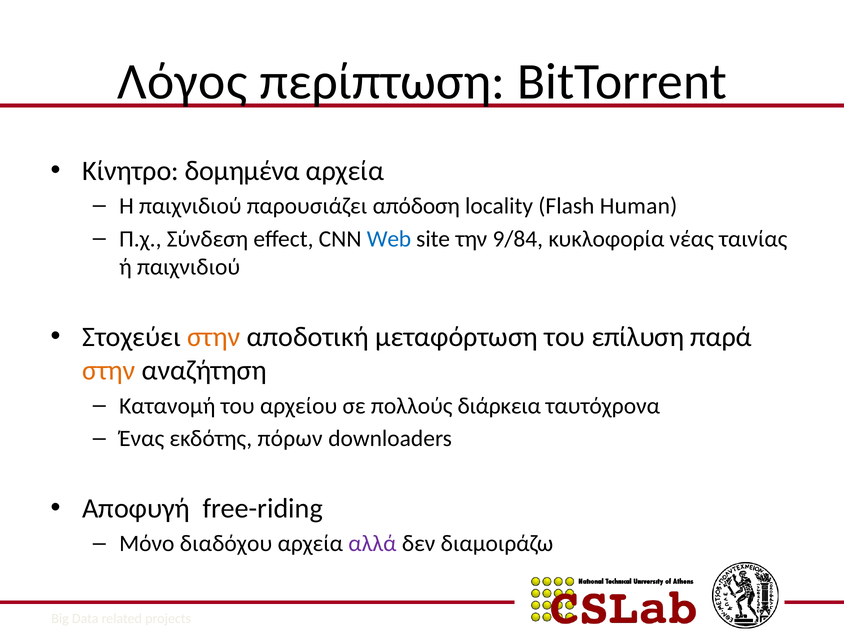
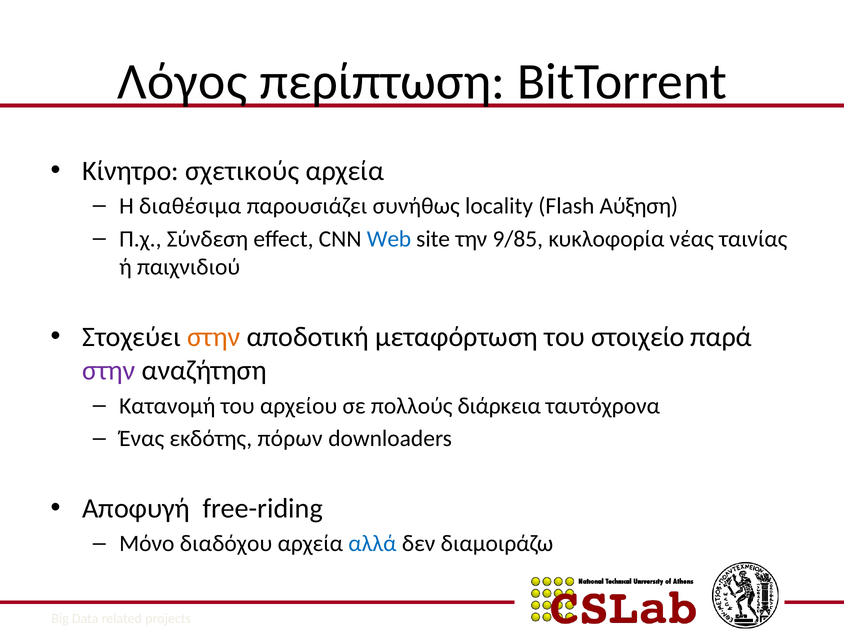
δομημένα: δομημένα -> σχετικούς
Η παιχνιδιού: παιχνιδιού -> διαθέσιμα
απόδοση: απόδοση -> συνήθως
Human: Human -> Αύξηση
9/84: 9/84 -> 9/85
επίλυση: επίλυση -> στοιχείο
στην at (109, 371) colour: orange -> purple
αλλά colour: purple -> blue
